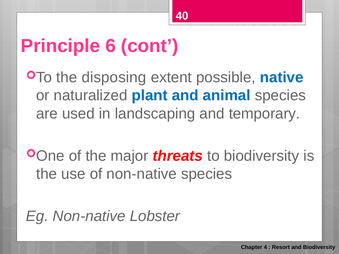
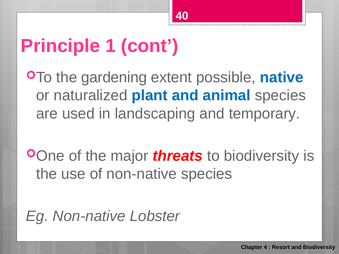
6: 6 -> 1
disposing: disposing -> gardening
